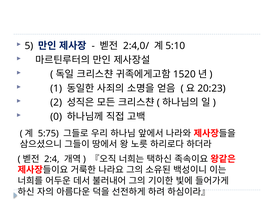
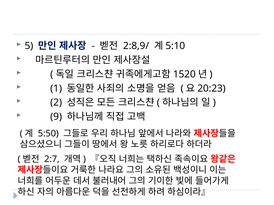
2:4,0/: 2:4,0/ -> 2:8,9/
0: 0 -> 9
5:75: 5:75 -> 5:50
2:4: 2:4 -> 2:7
